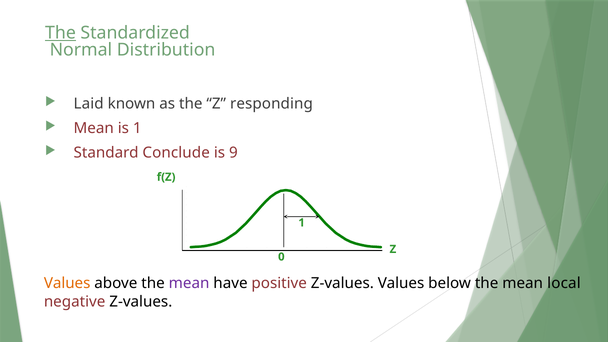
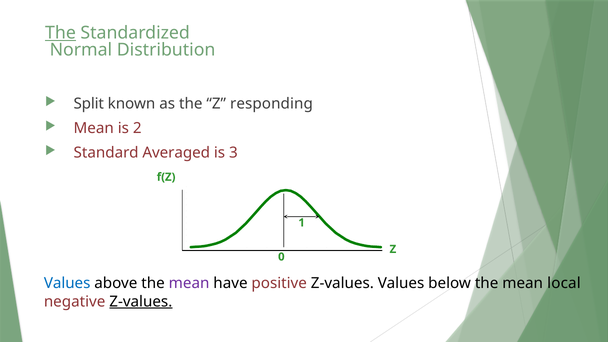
Laid: Laid -> Split
is 1: 1 -> 2
Conclude: Conclude -> Averaged
9: 9 -> 3
Values at (67, 283) colour: orange -> blue
Z-values at (141, 302) underline: none -> present
